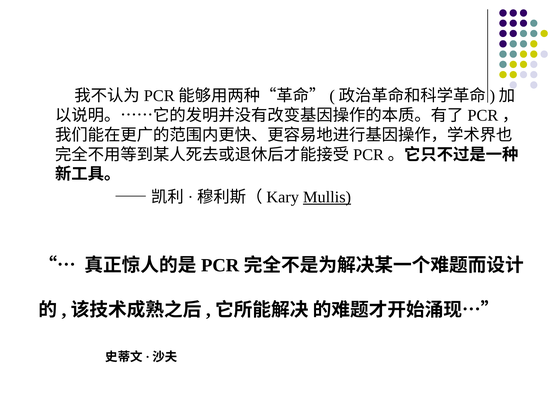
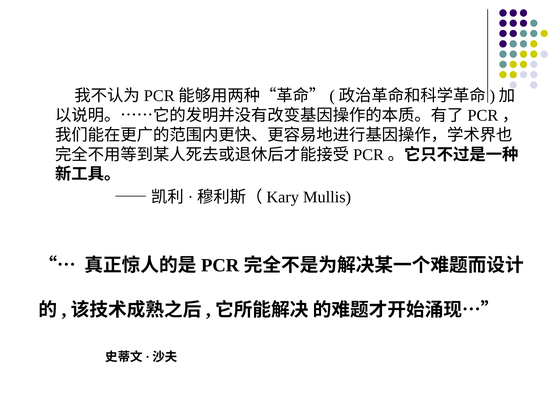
Mullis underline: present -> none
